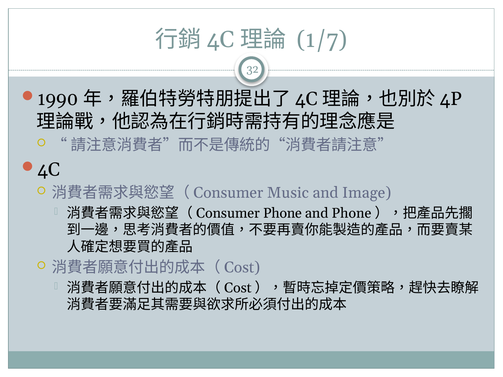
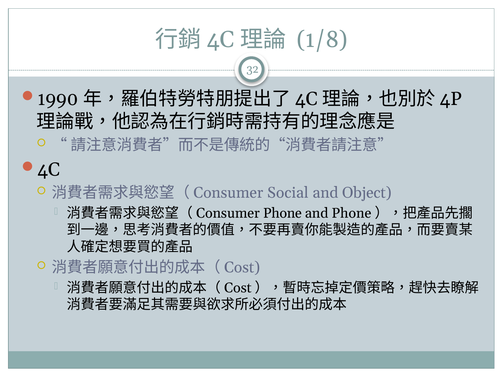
1/7: 1/7 -> 1/8
Music: Music -> Social
Image: Image -> Object
